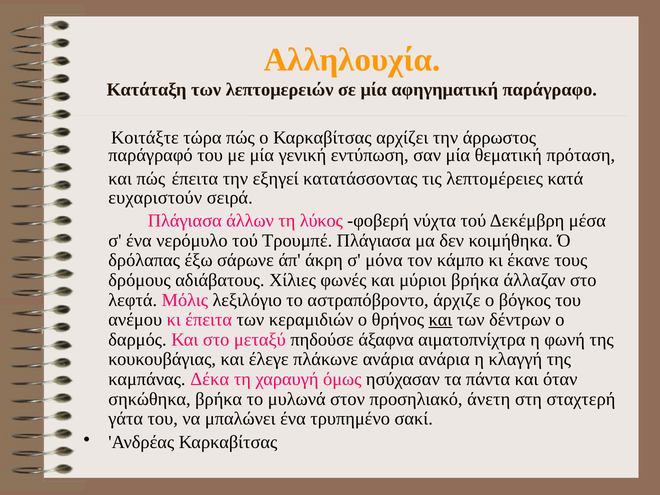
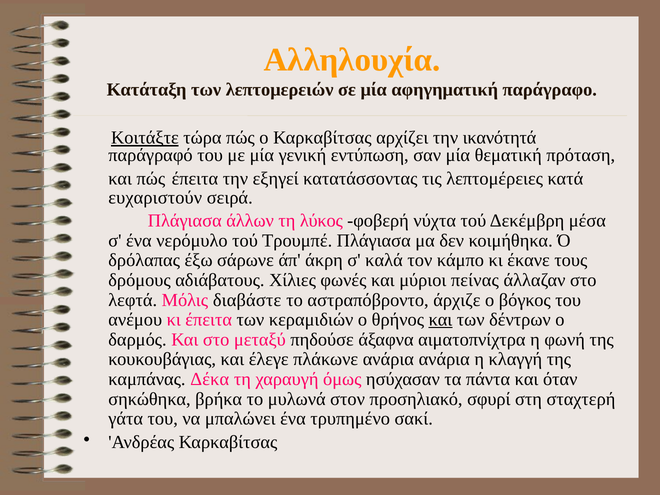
Κοιτάξτε underline: none -> present
άρρωστος: άρρωστος -> ικανότητά
μόνα: μόνα -> καλά
μύριοι βρήκα: βρήκα -> πείνας
λεξιλόγιο: λεξιλόγιο -> διαβάστε
άνετη: άνετη -> σφυρί
